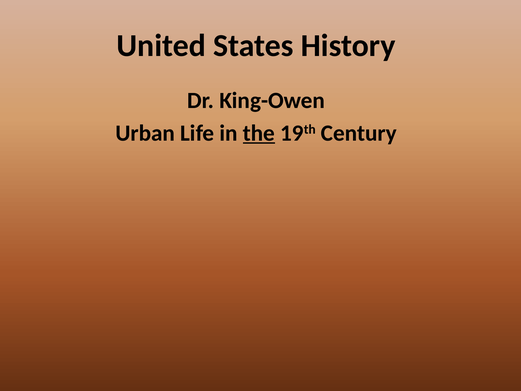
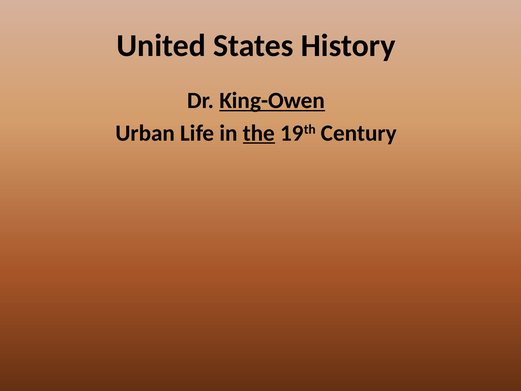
King-Owen underline: none -> present
